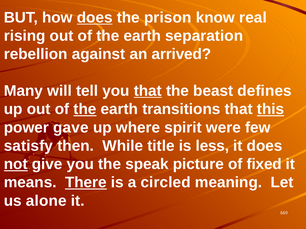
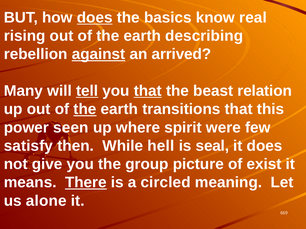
prison: prison -> basics
separation: separation -> describing
against underline: none -> present
tell underline: none -> present
defines: defines -> relation
this underline: present -> none
gave: gave -> seen
title: title -> hell
less: less -> seal
not underline: present -> none
speak: speak -> group
fixed: fixed -> exist
